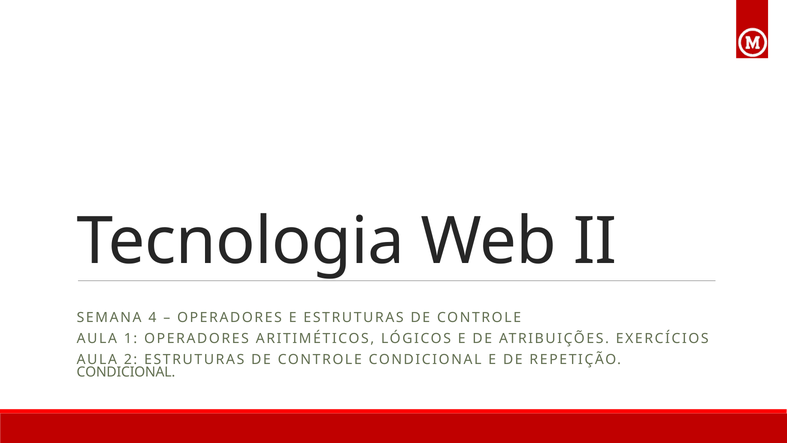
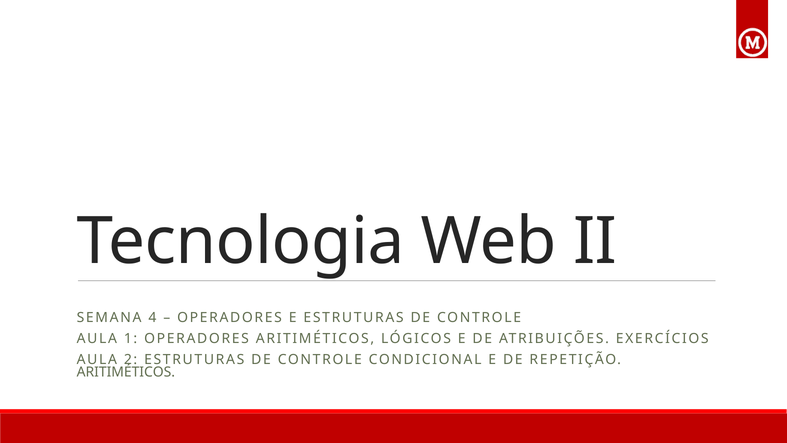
CONDICIONAL at (126, 372): CONDICIONAL -> ARITIMÉTICOS
